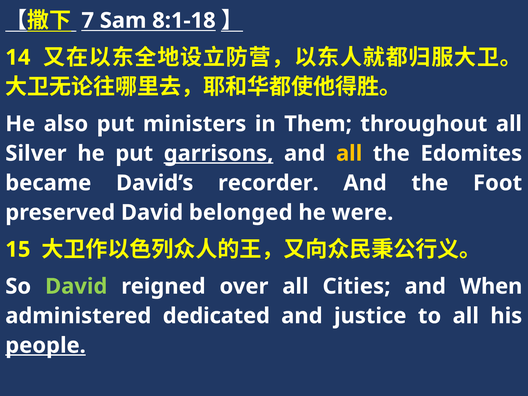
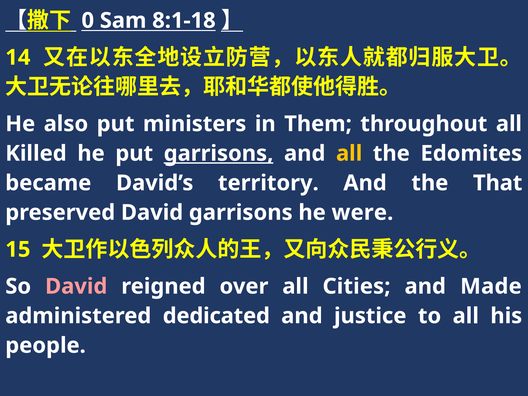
7: 7 -> 0
Silver: Silver -> Killed
recorder: recorder -> territory
Foot: Foot -> That
David belonged: belonged -> garrisons
David at (76, 286) colour: light green -> pink
When: When -> Made
people underline: present -> none
